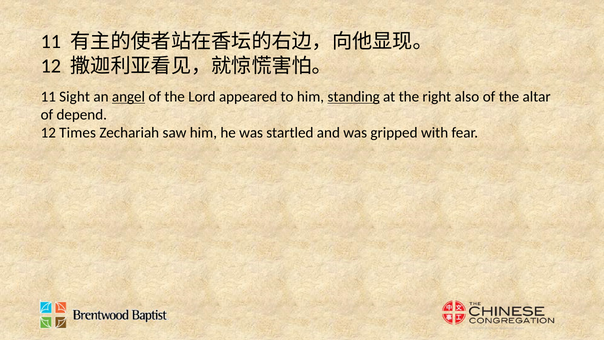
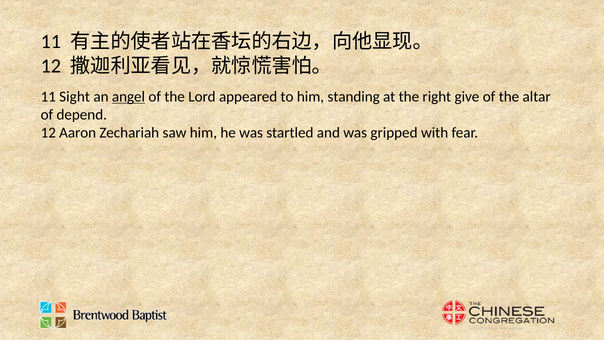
standing underline: present -> none
also: also -> give
Times: Times -> Aaron
